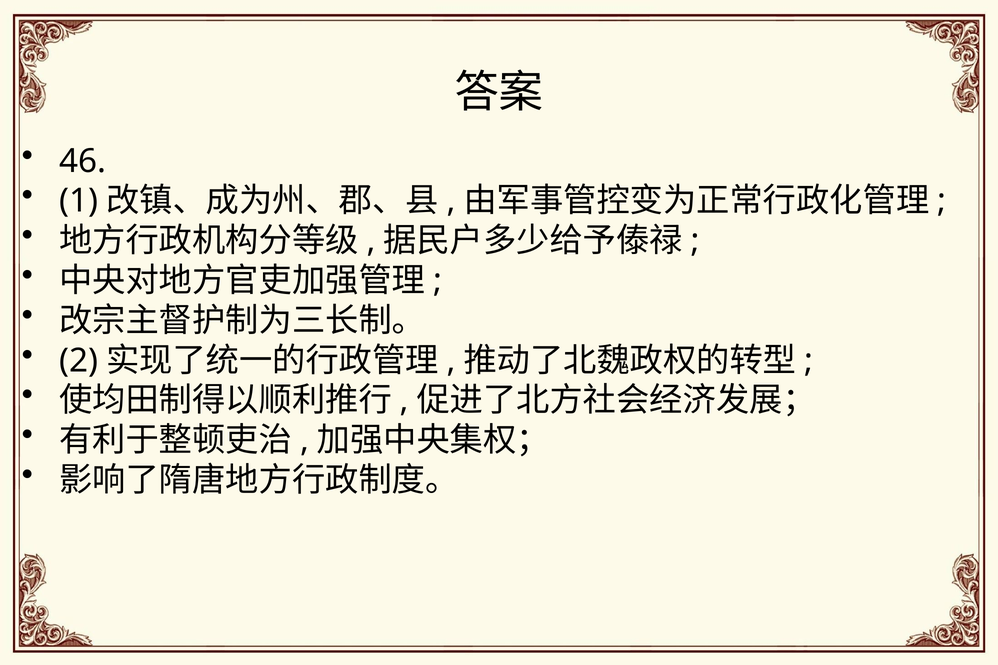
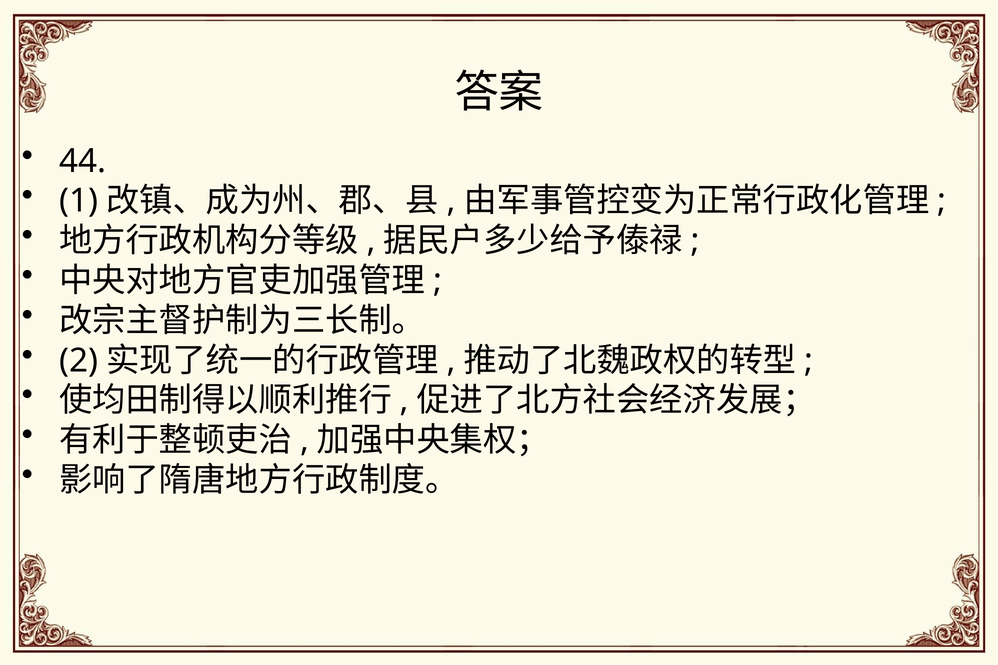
46: 46 -> 44
